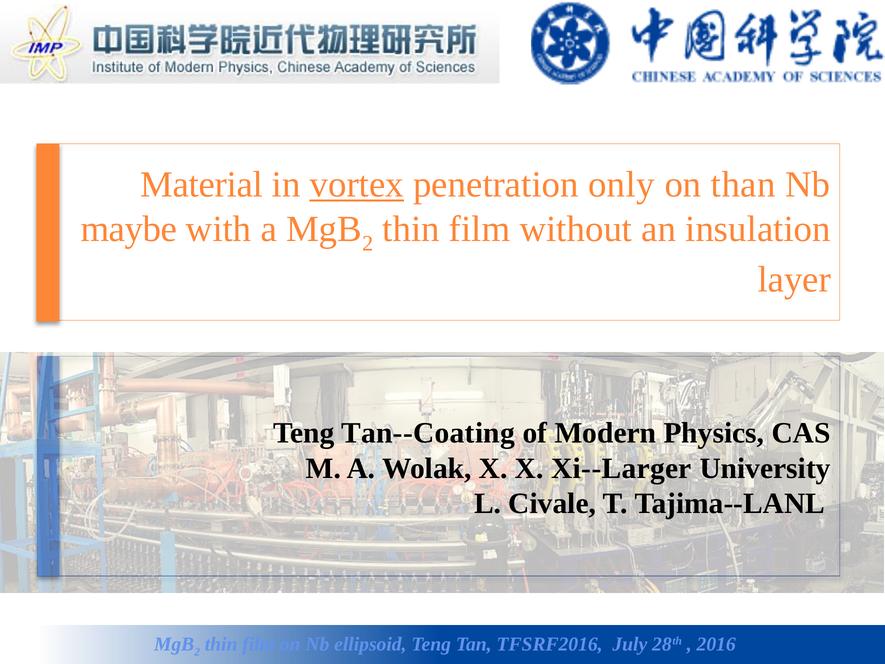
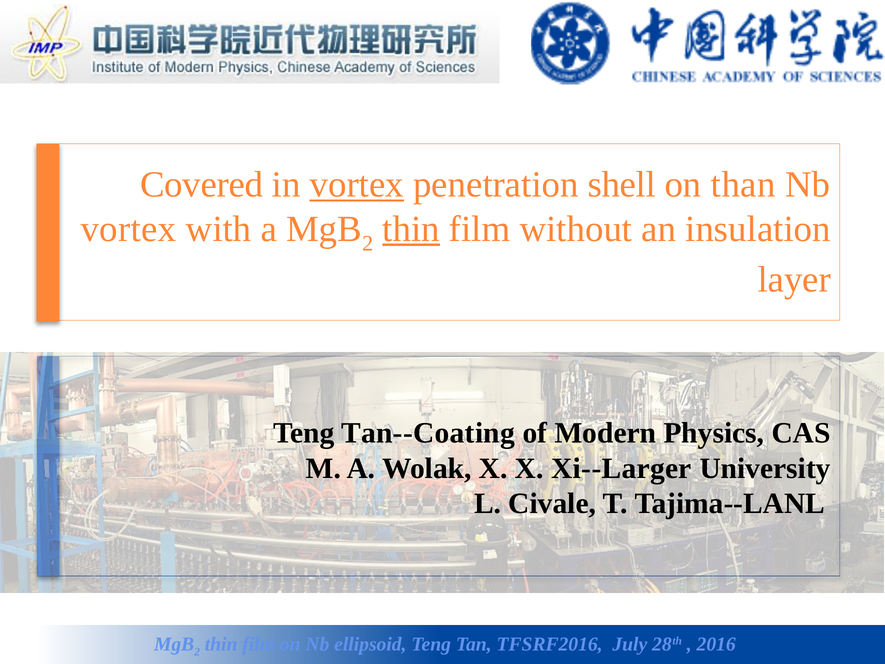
Material: Material -> Covered
only: only -> shell
maybe at (129, 229): maybe -> vortex
thin at (411, 229) underline: none -> present
